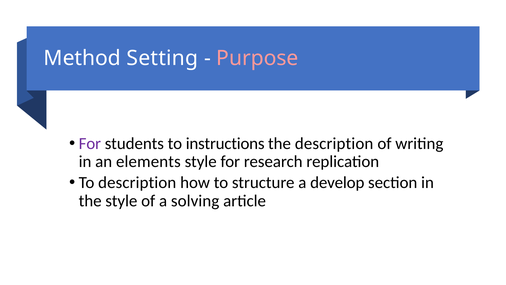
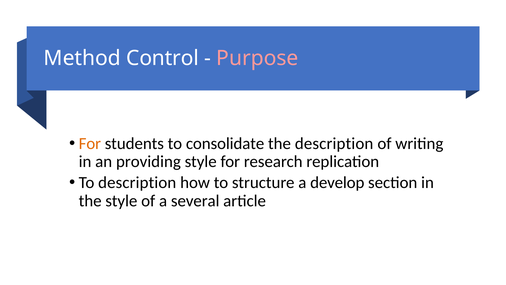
Setting: Setting -> Control
For at (90, 143) colour: purple -> orange
instructions: instructions -> consolidate
elements: elements -> providing
solving: solving -> several
